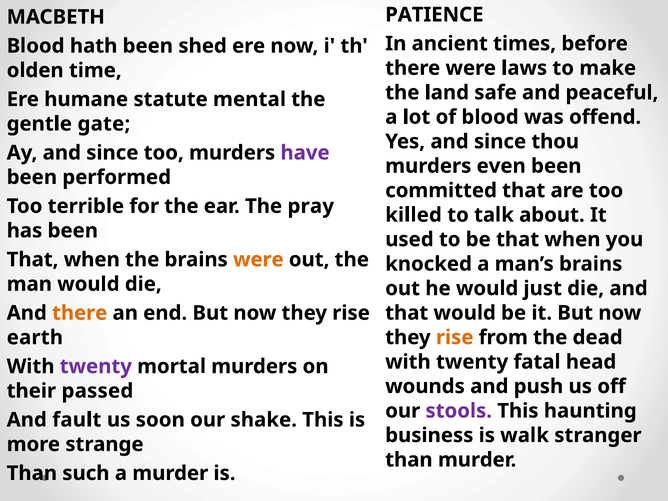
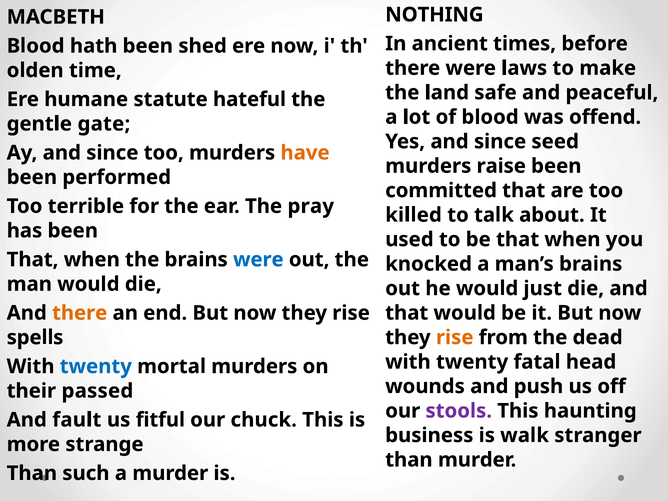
PATIENCE: PATIENCE -> NOTHING
mental: mental -> hateful
thou: thou -> seed
have colour: purple -> orange
even: even -> raise
were at (258, 260) colour: orange -> blue
earth: earth -> spells
twenty at (96, 366) colour: purple -> blue
soon: soon -> fitful
shake: shake -> chuck
